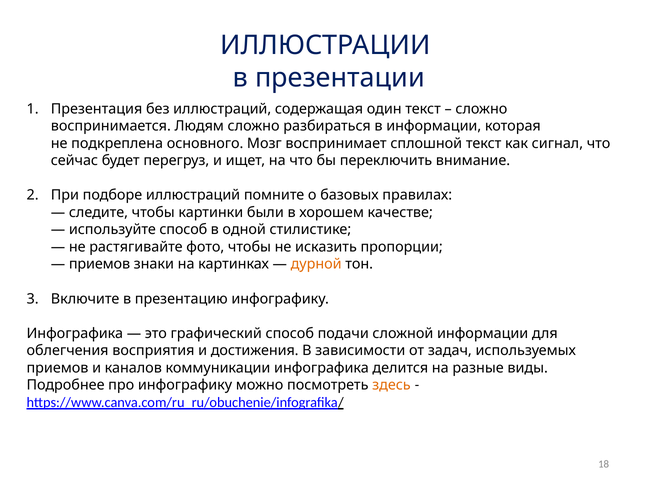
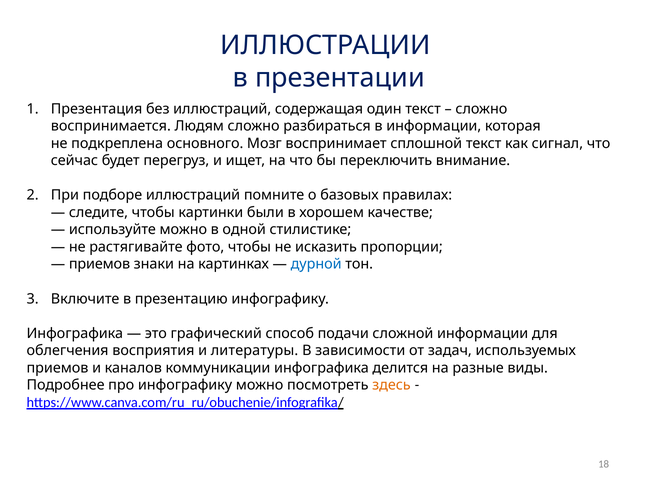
используйте способ: способ -> можно
дурной colour: orange -> blue
достижения: достижения -> литературы
